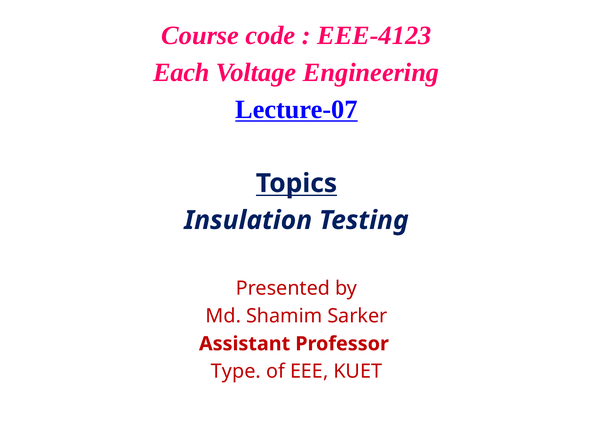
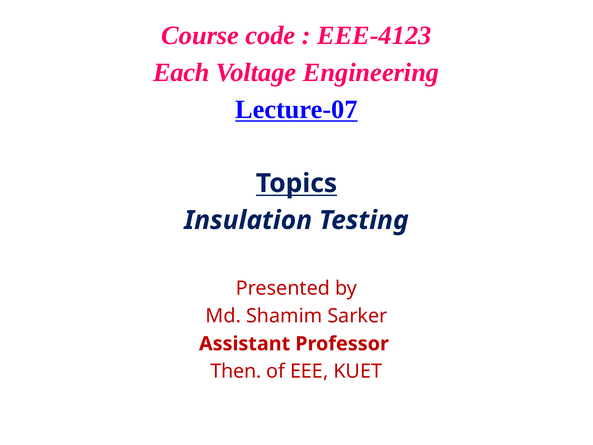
Type: Type -> Then
